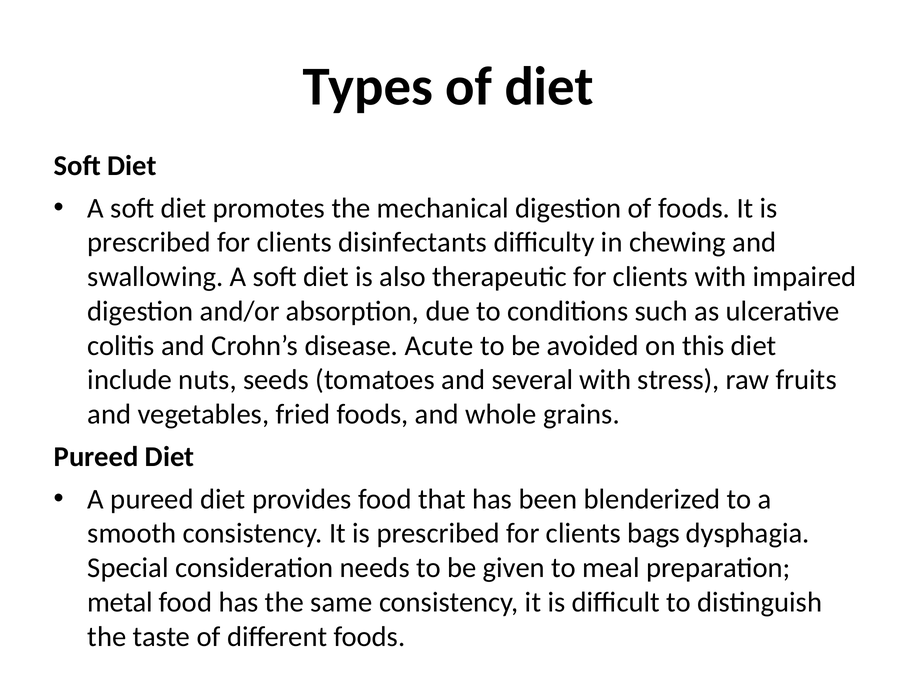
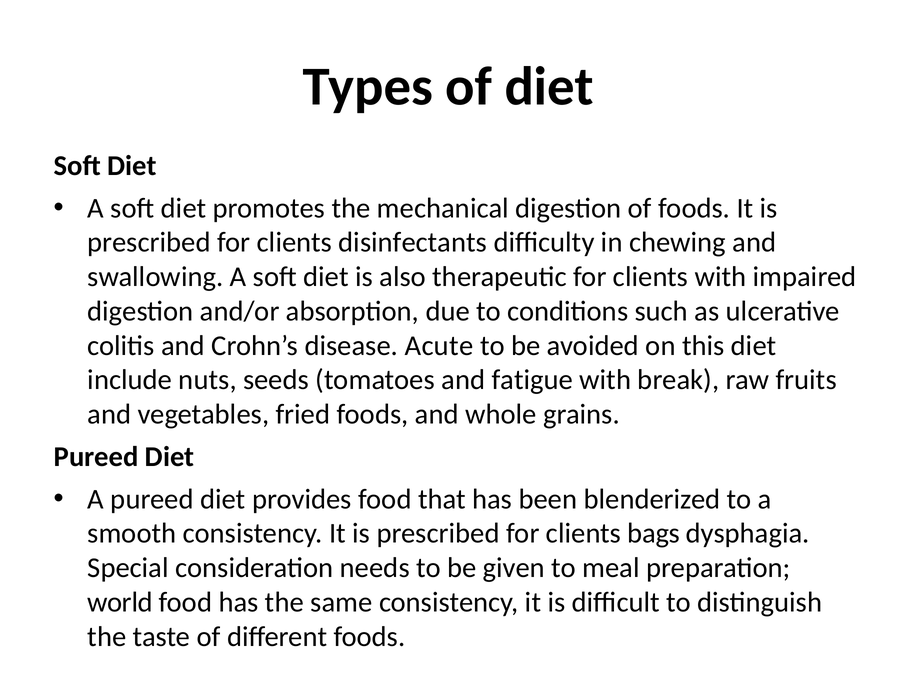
several: several -> fatigue
stress: stress -> break
metal: metal -> world
